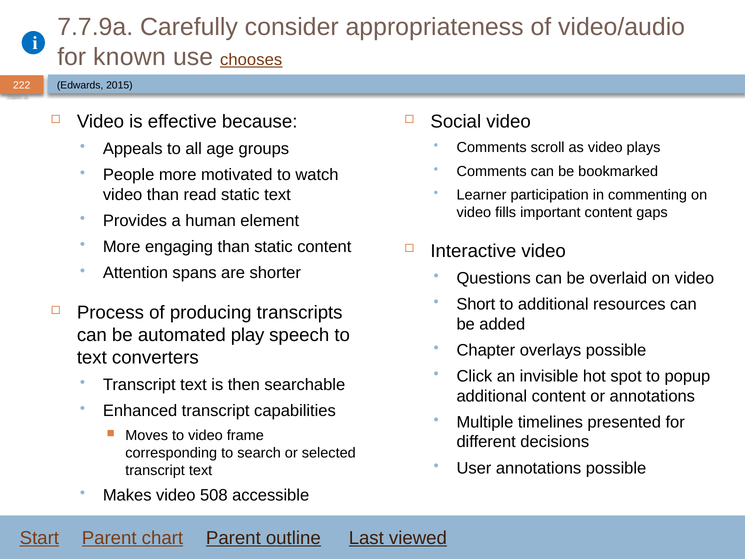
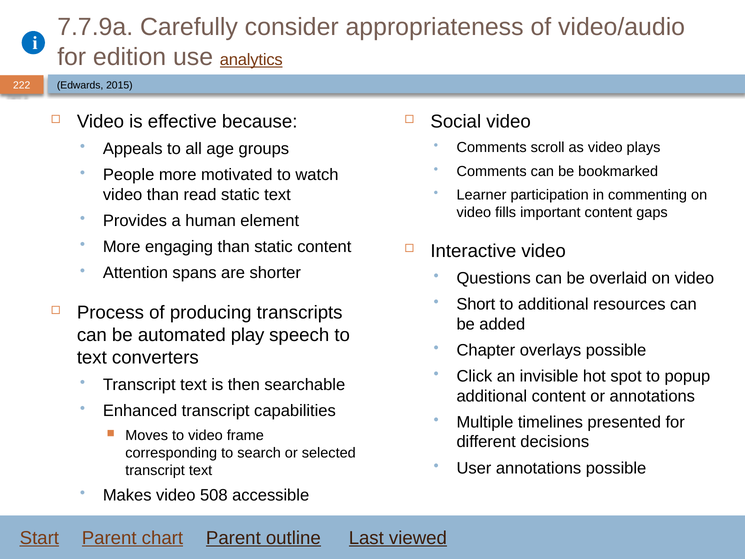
known: known -> edition
chooses: chooses -> analytics
